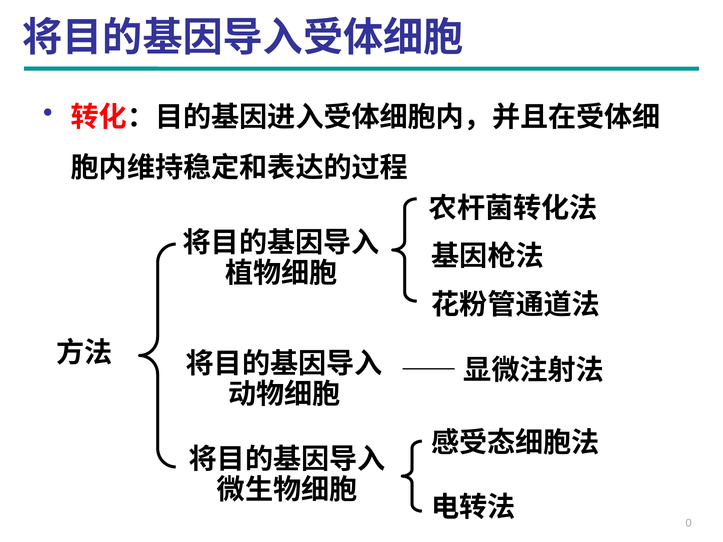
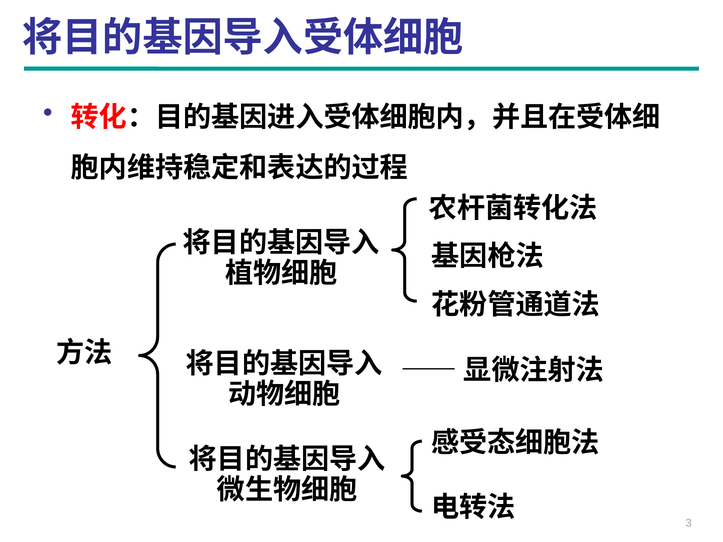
0: 0 -> 3
